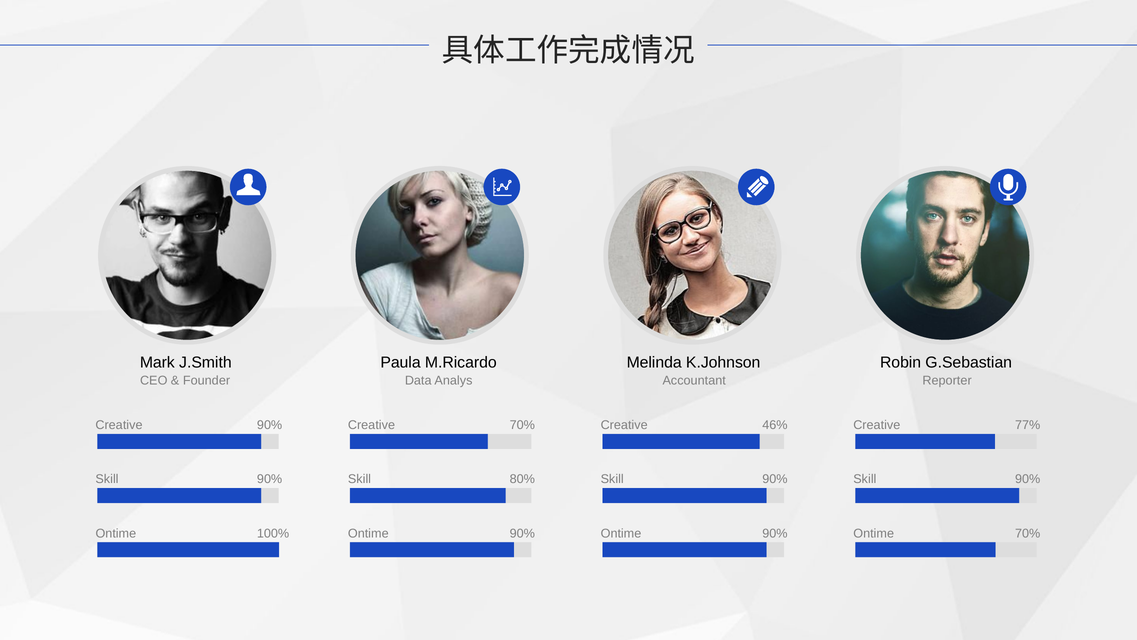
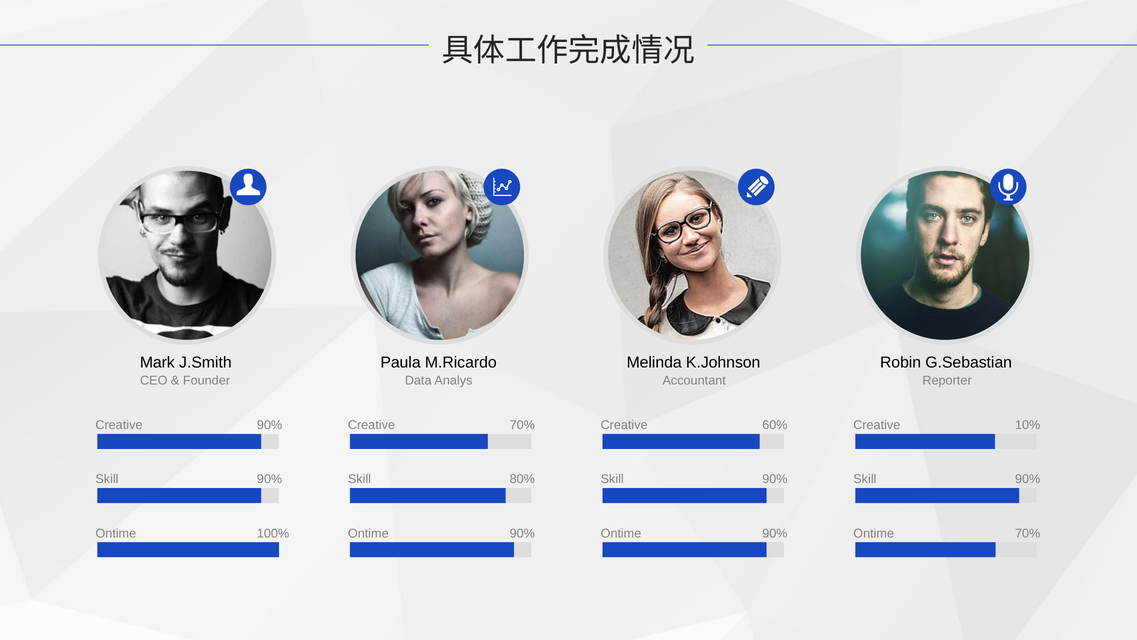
46%: 46% -> 60%
77%: 77% -> 10%
